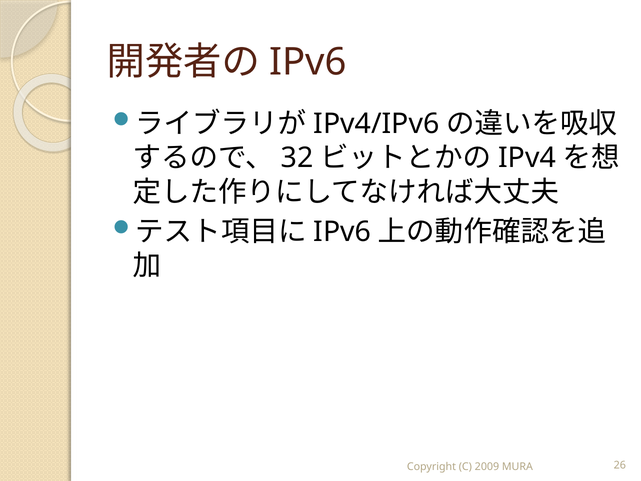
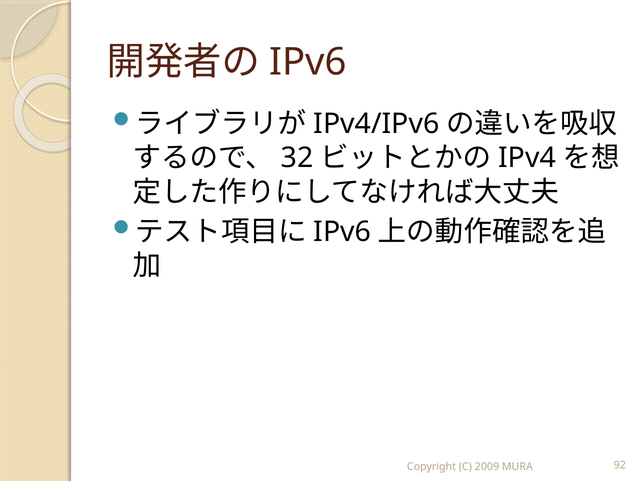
26: 26 -> 92
